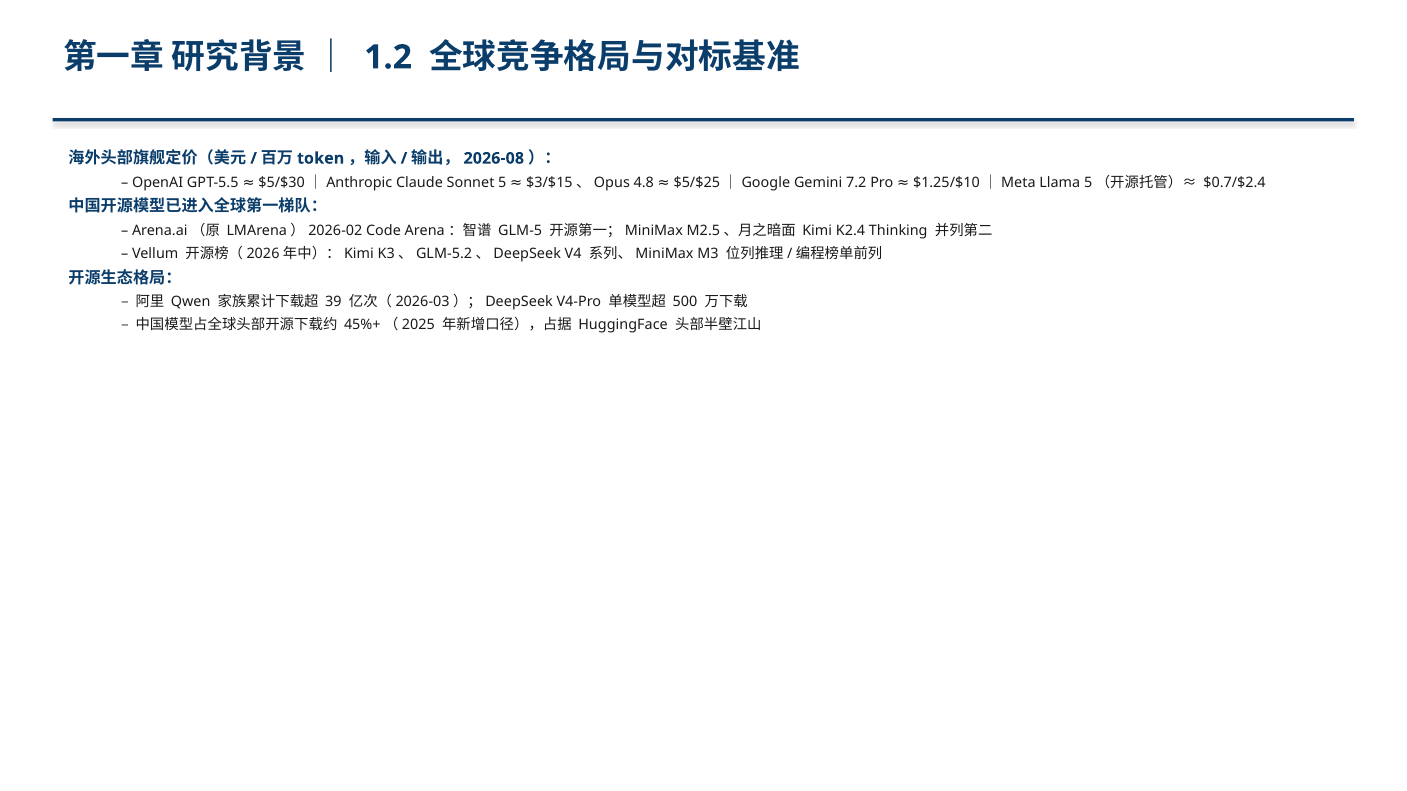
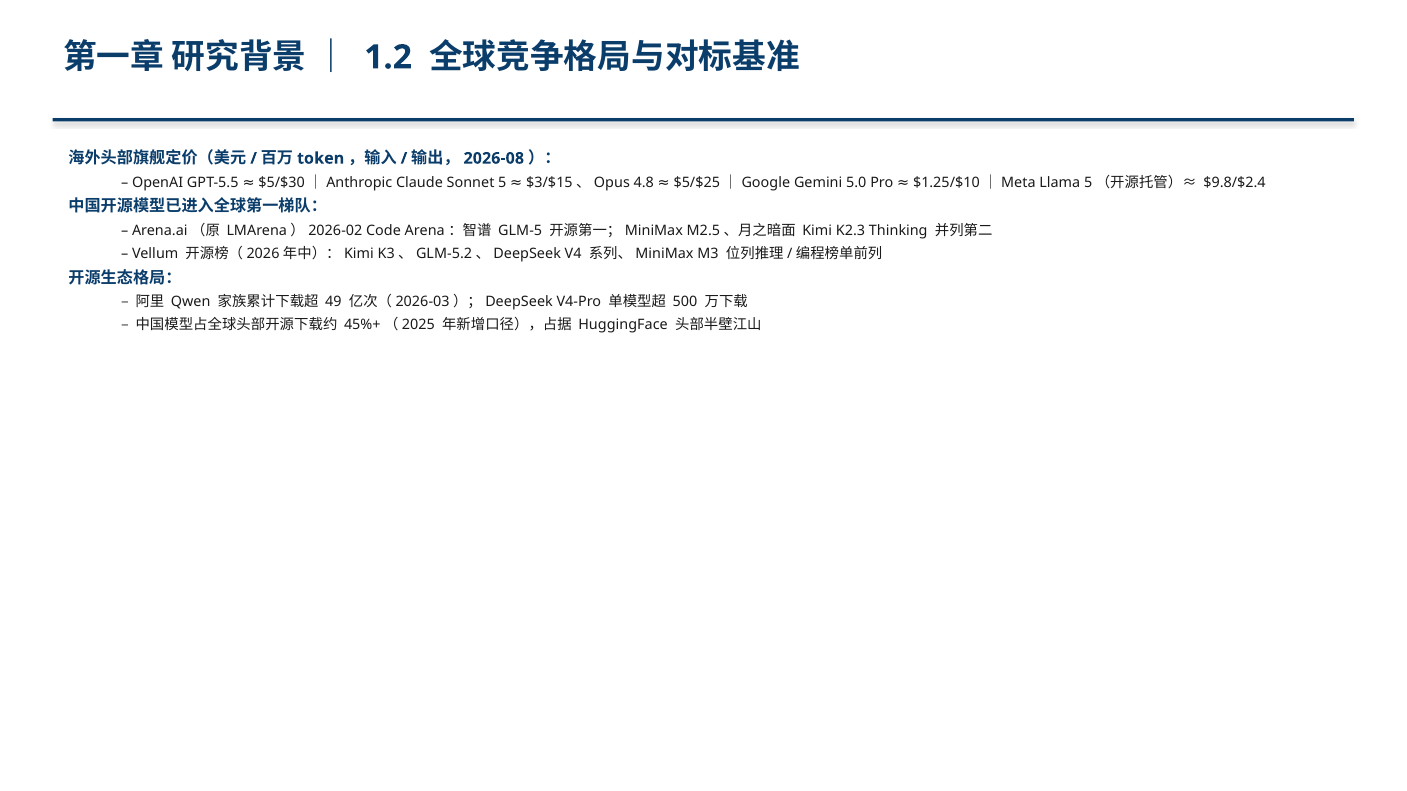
7.2: 7.2 -> 5.0
$0.7/$2.4: $0.7/$2.4 -> $9.8/$2.4
K2.4: K2.4 -> K2.3
39: 39 -> 49
